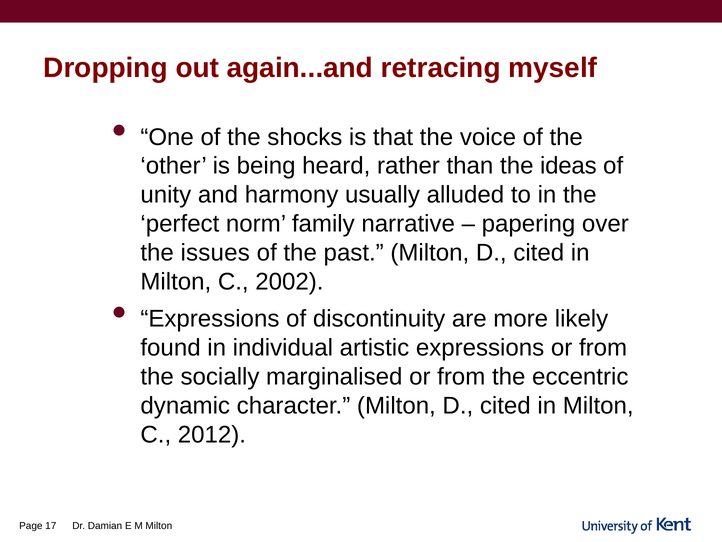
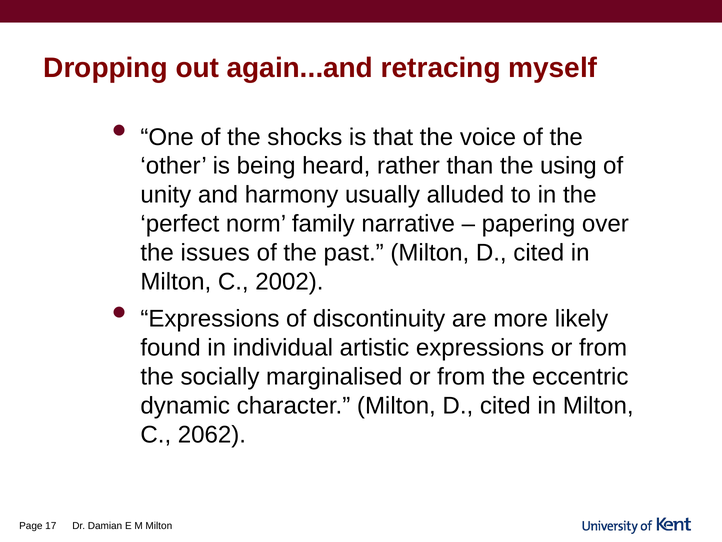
ideas: ideas -> using
2012: 2012 -> 2062
